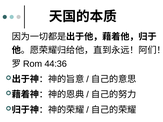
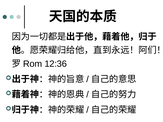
44:36: 44:36 -> 12:36
